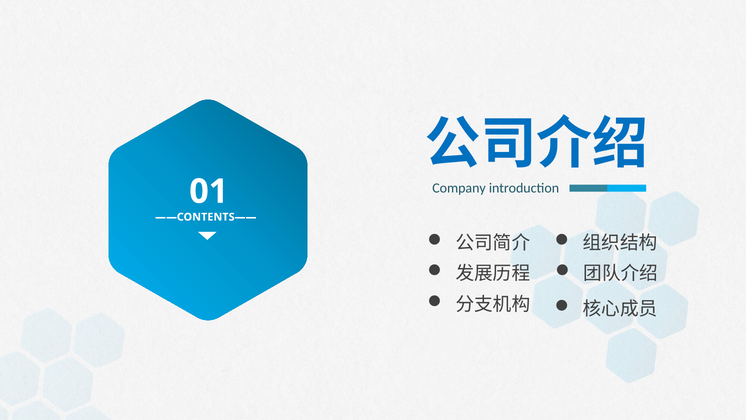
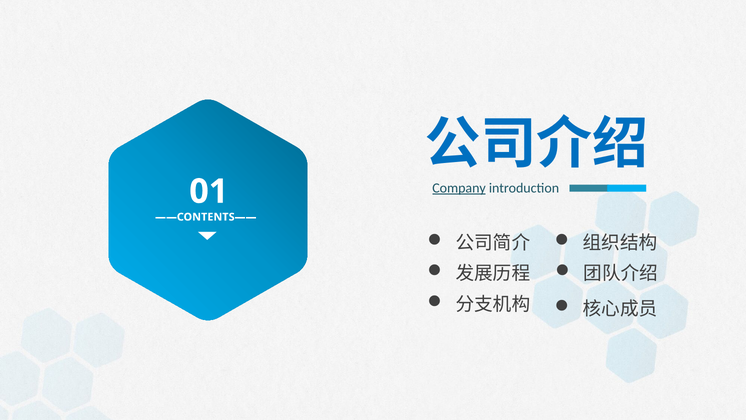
Company underline: none -> present
